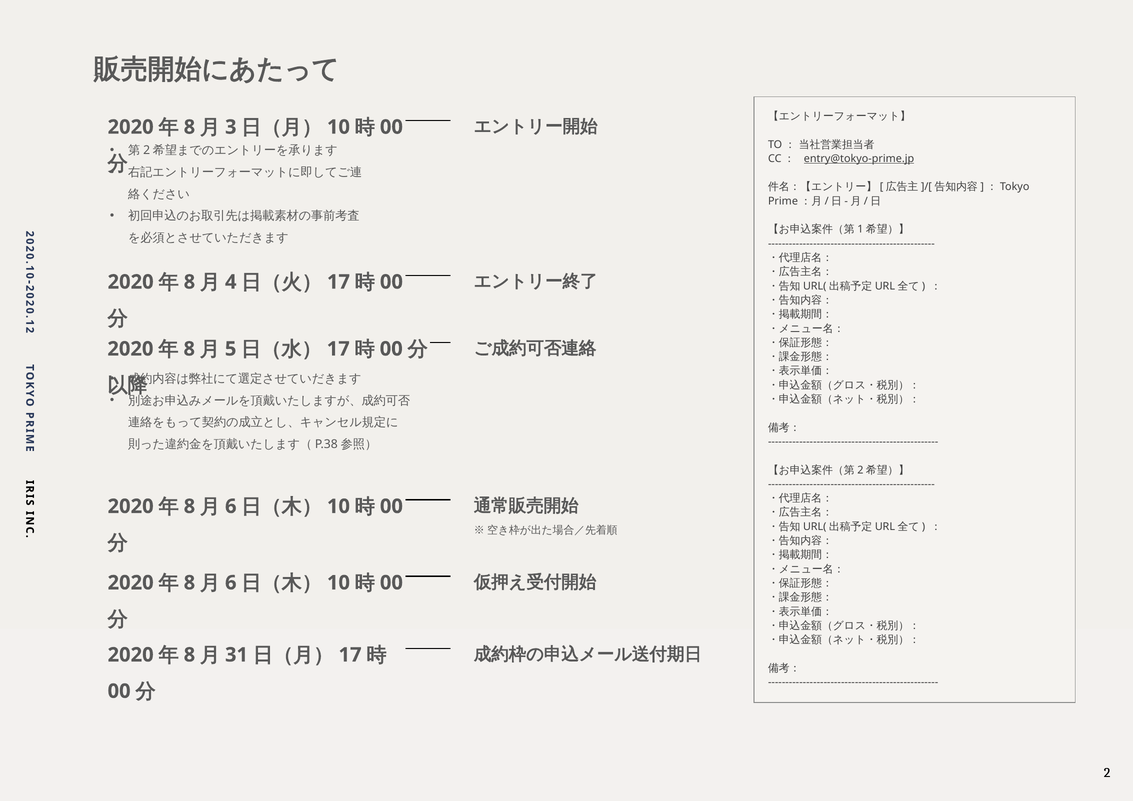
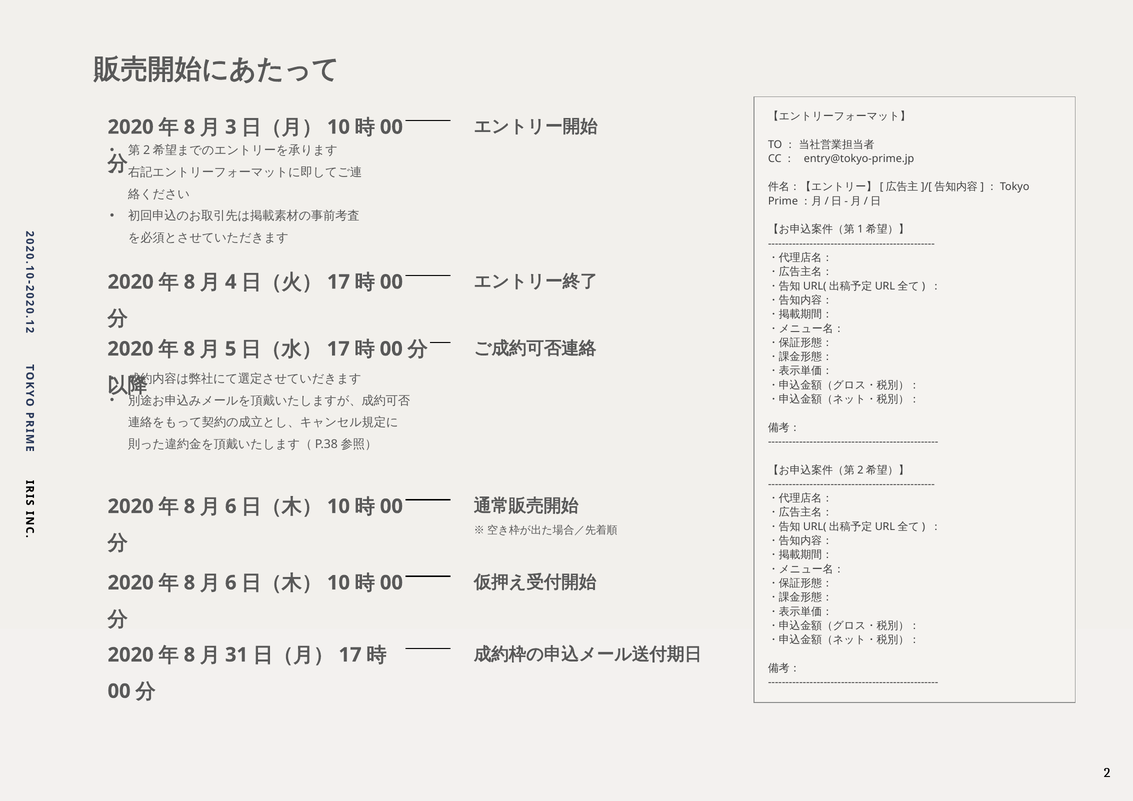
entry@tokyo-prime.jp underline: present -> none
